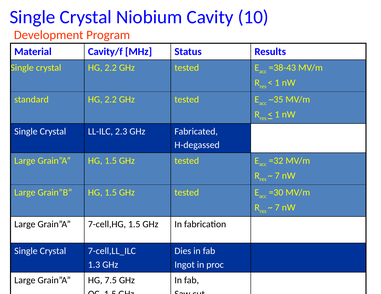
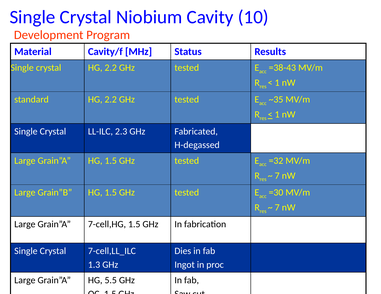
7.5: 7.5 -> 5.5
